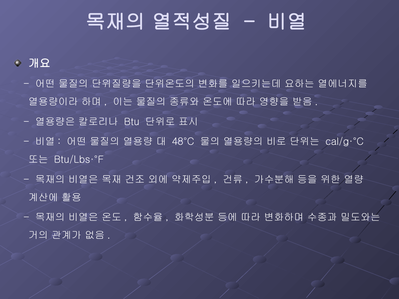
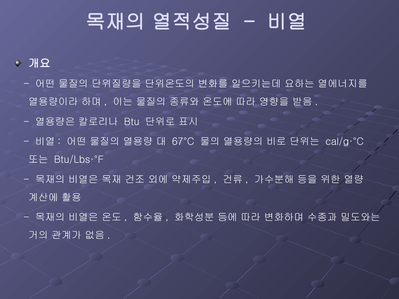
48°C: 48°C -> 67°C
